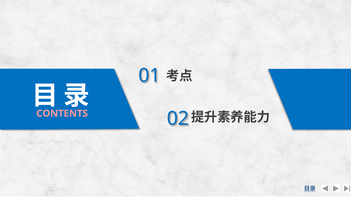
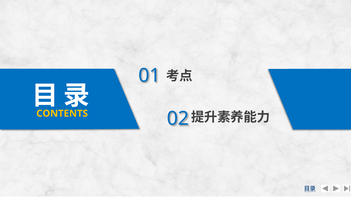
CONTENTS colour: pink -> yellow
